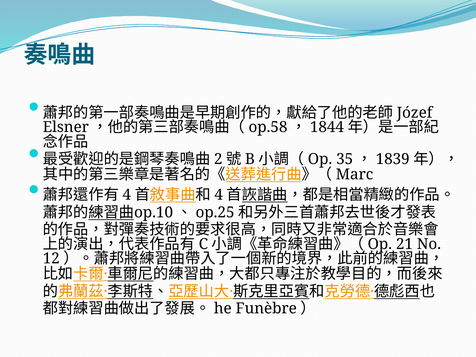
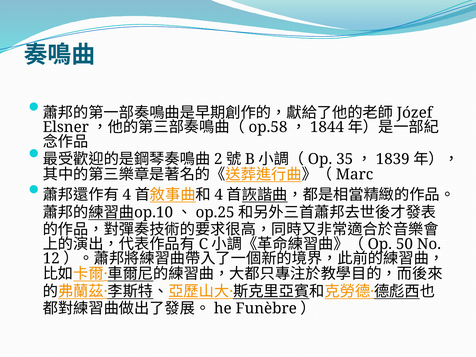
21: 21 -> 50
